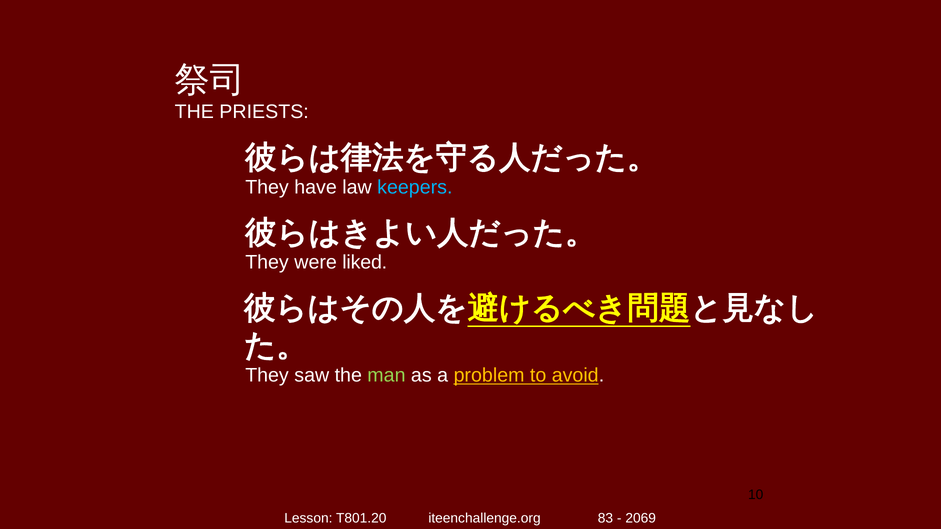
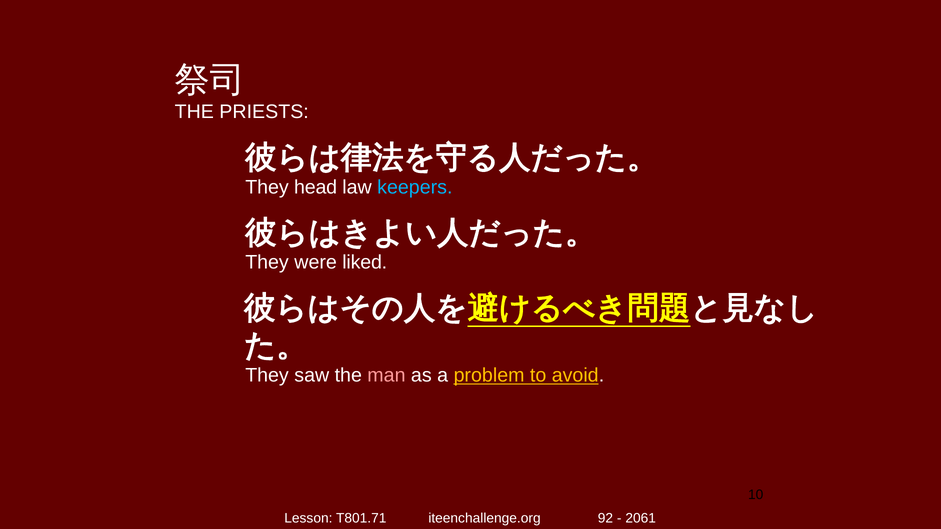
have: have -> head
man colour: light green -> pink
T801.20: T801.20 -> T801.71
83: 83 -> 92
2069: 2069 -> 2061
